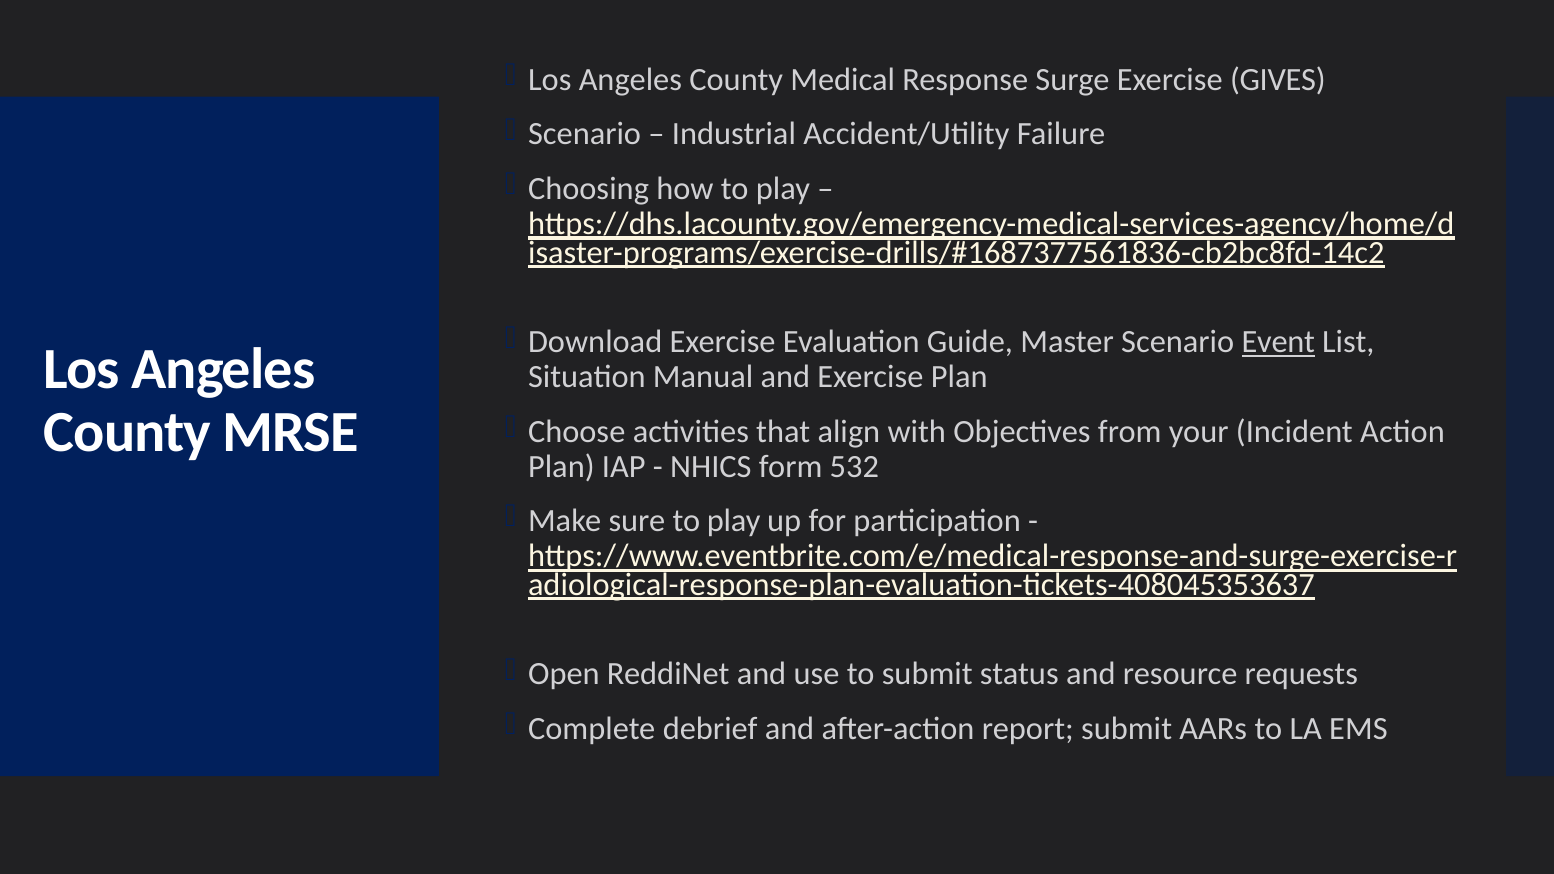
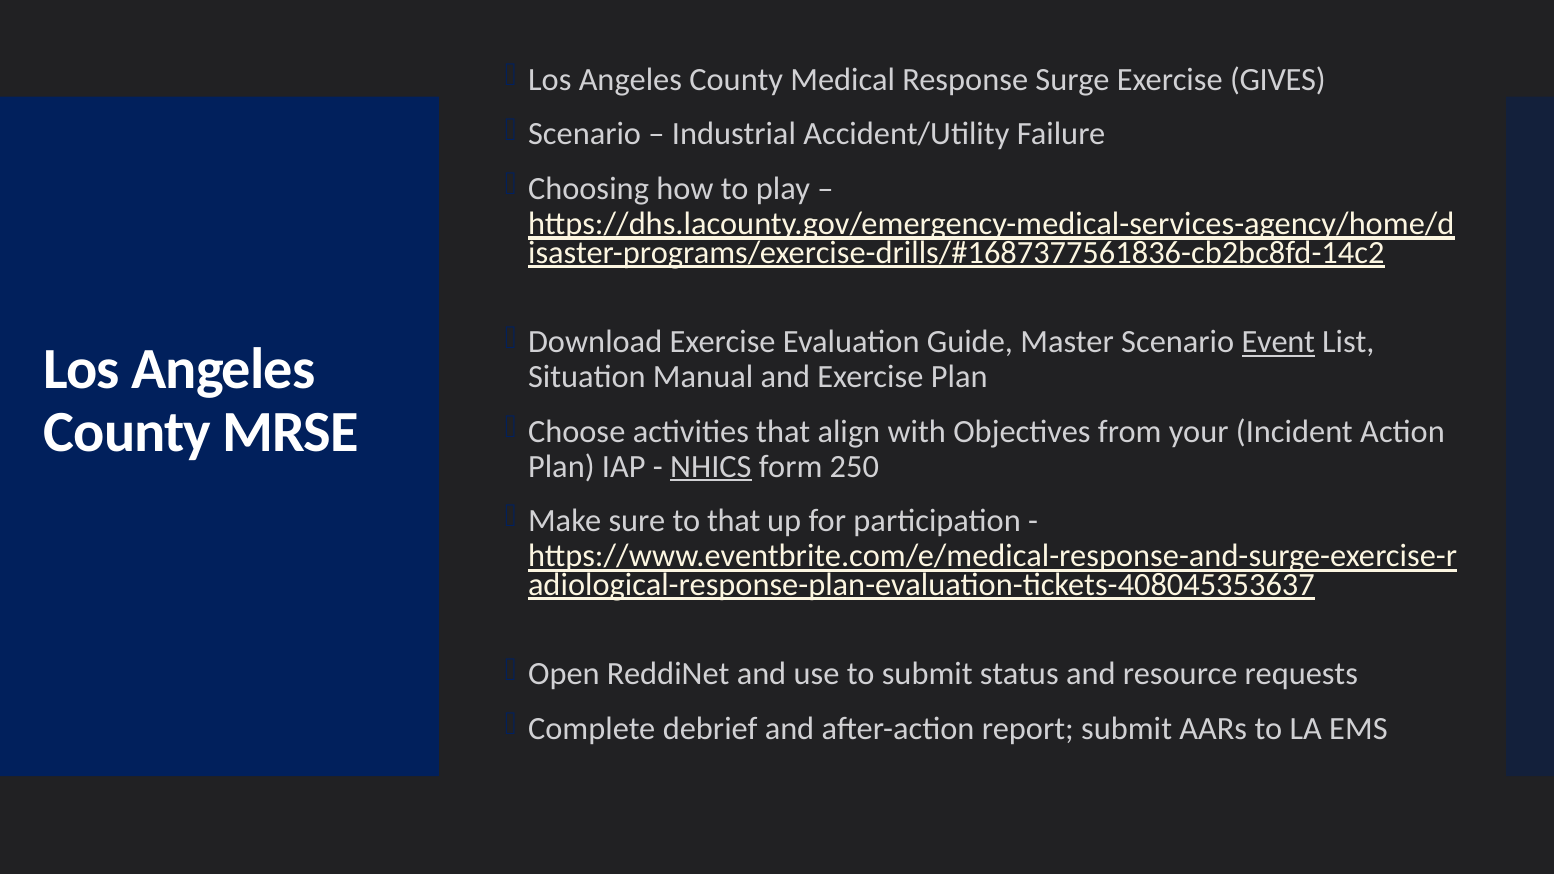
NHICS underline: none -> present
532: 532 -> 250
sure to play: play -> that
